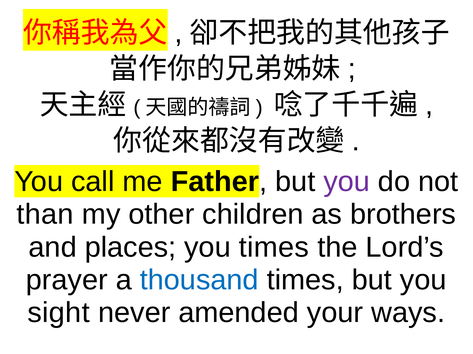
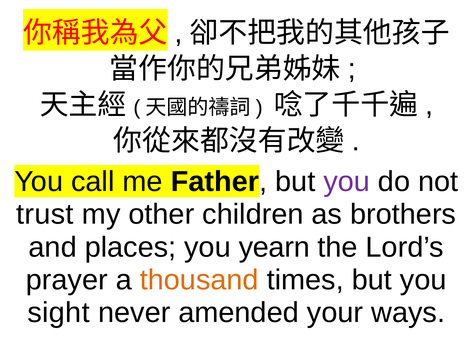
than: than -> trust
you times: times -> yearn
thousand colour: blue -> orange
